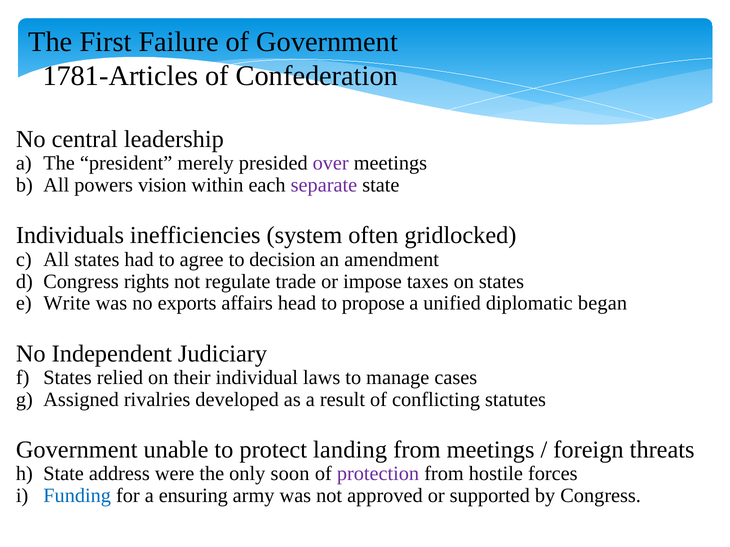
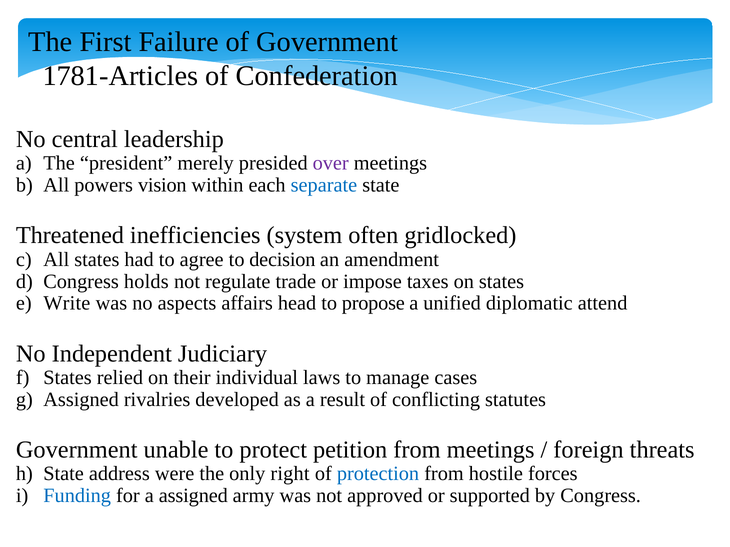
separate colour: purple -> blue
Individuals: Individuals -> Threatened
rights: rights -> holds
exports: exports -> aspects
began: began -> attend
landing: landing -> petition
soon: soon -> right
protection colour: purple -> blue
a ensuring: ensuring -> assigned
